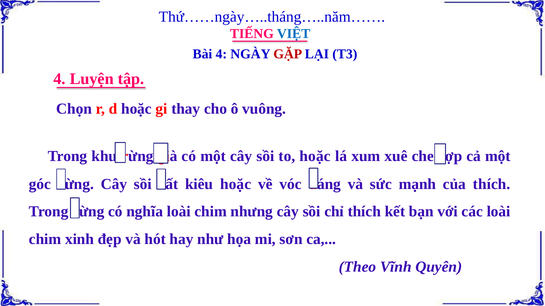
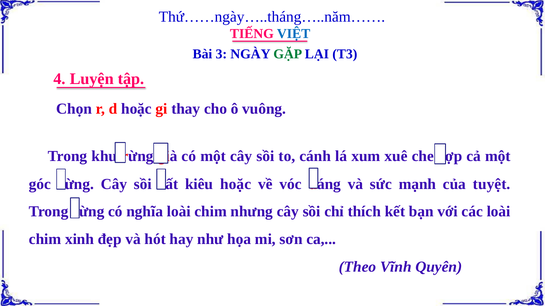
Bài 4: 4 -> 3
GẶP colour: red -> green
to hoặc: hoặc -> cánh
của thích: thích -> tuyệt
